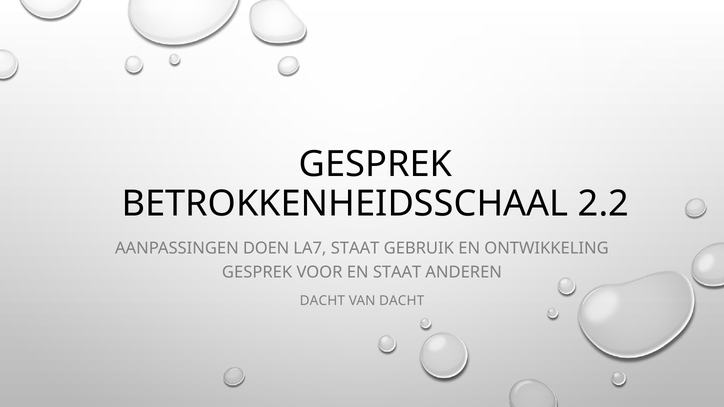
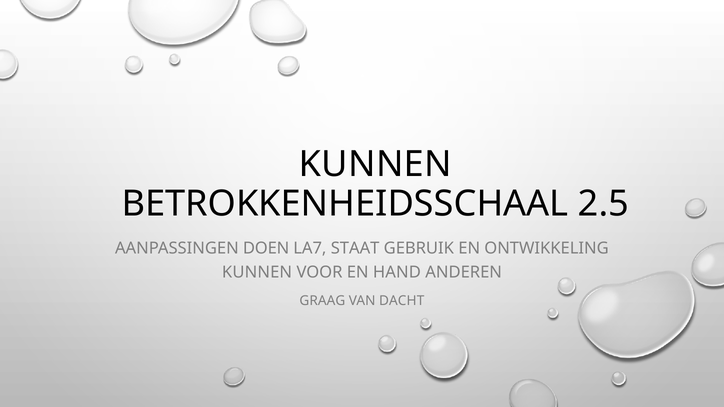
GESPREK at (375, 165): GESPREK -> KUNNEN
2.2: 2.2 -> 2.5
GESPREK at (257, 272): GESPREK -> KUNNEN
EN STAAT: STAAT -> HAND
DACHT at (322, 301): DACHT -> GRAAG
